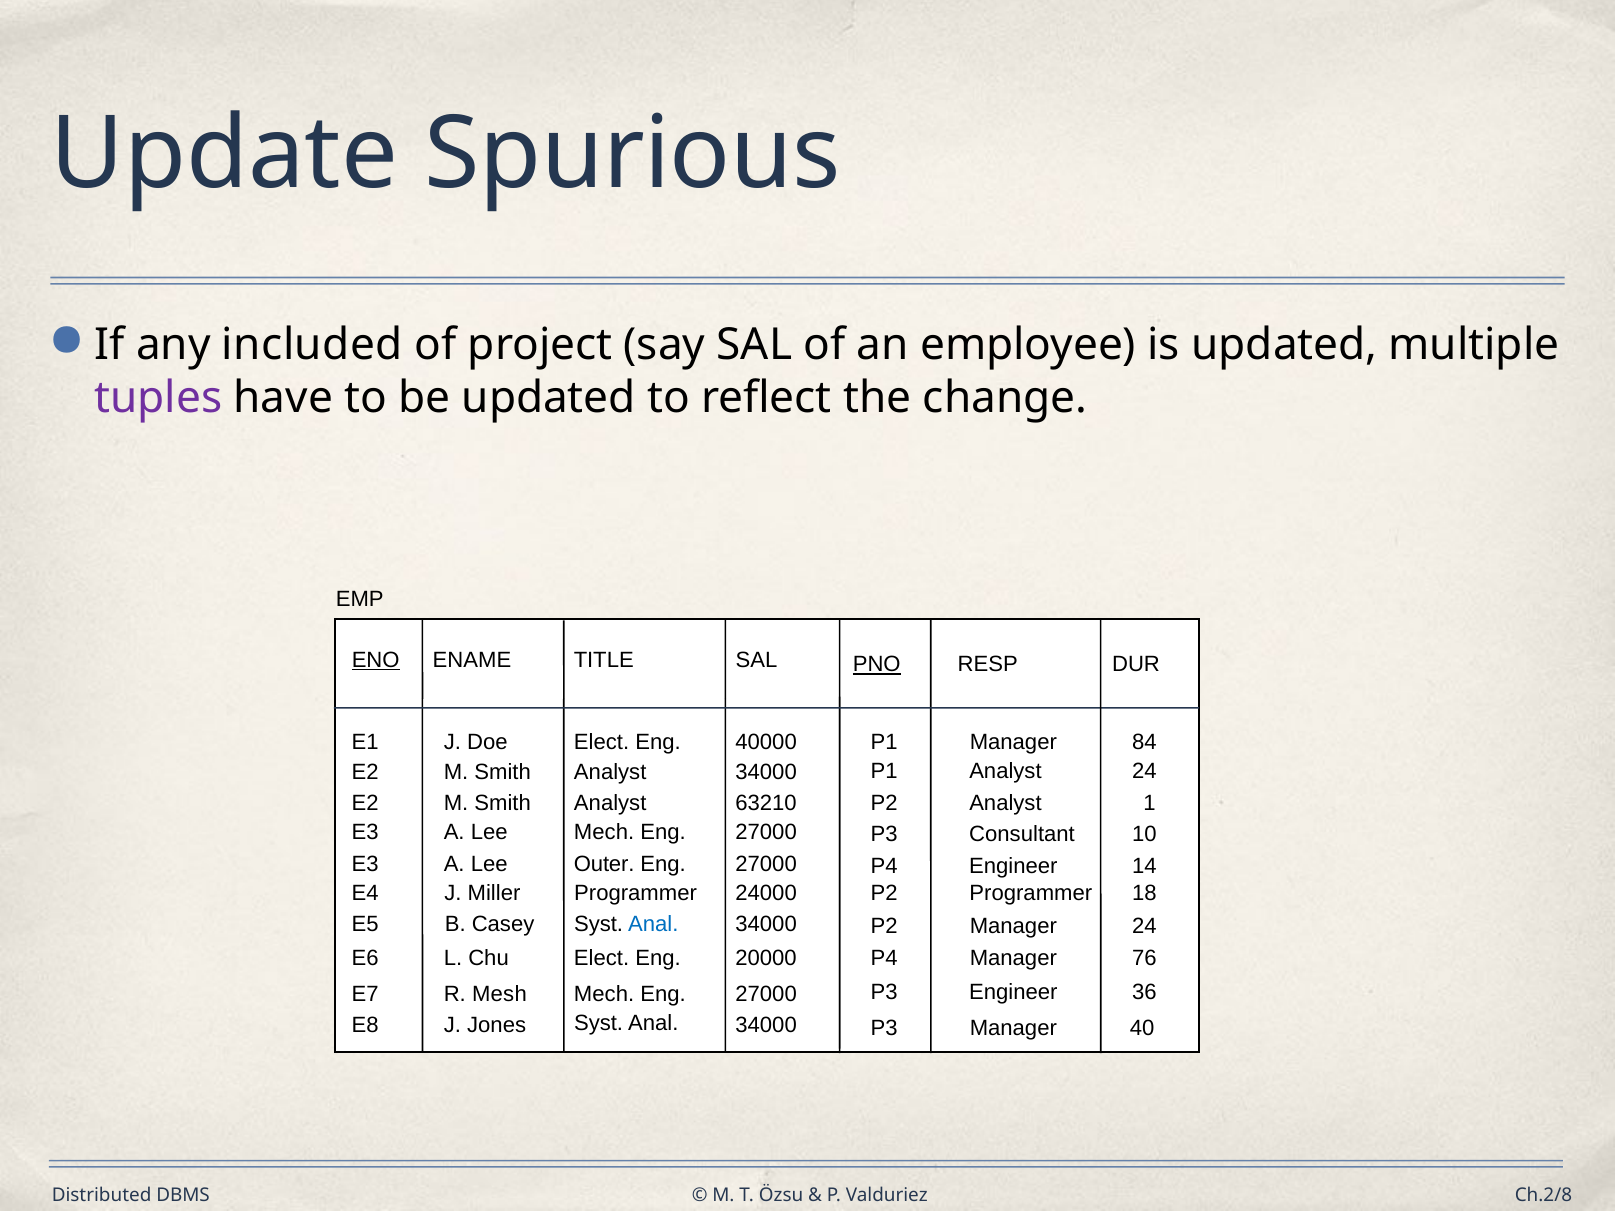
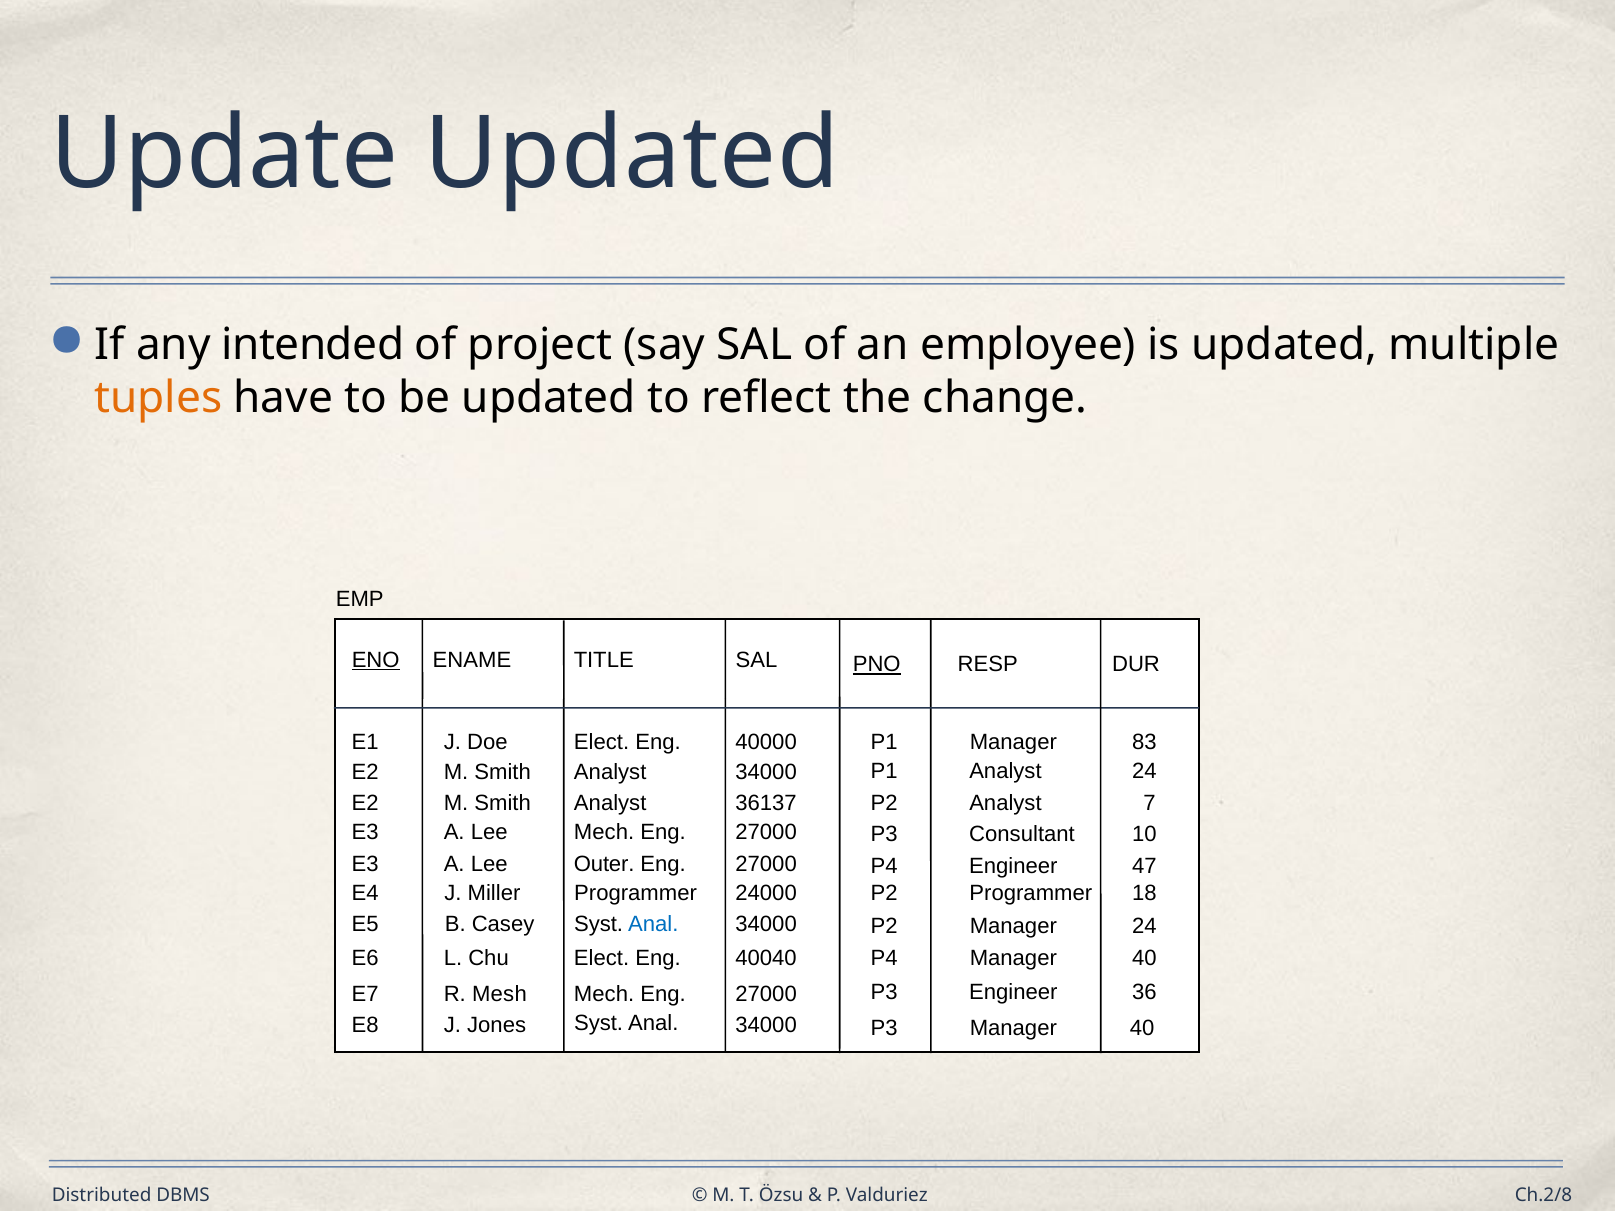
Update Spurious: Spurious -> Updated
included: included -> intended
tuples colour: purple -> orange
84: 84 -> 83
1: 1 -> 7
63210: 63210 -> 36137
14: 14 -> 47
20000: 20000 -> 40040
P4 Manager 76: 76 -> 40
